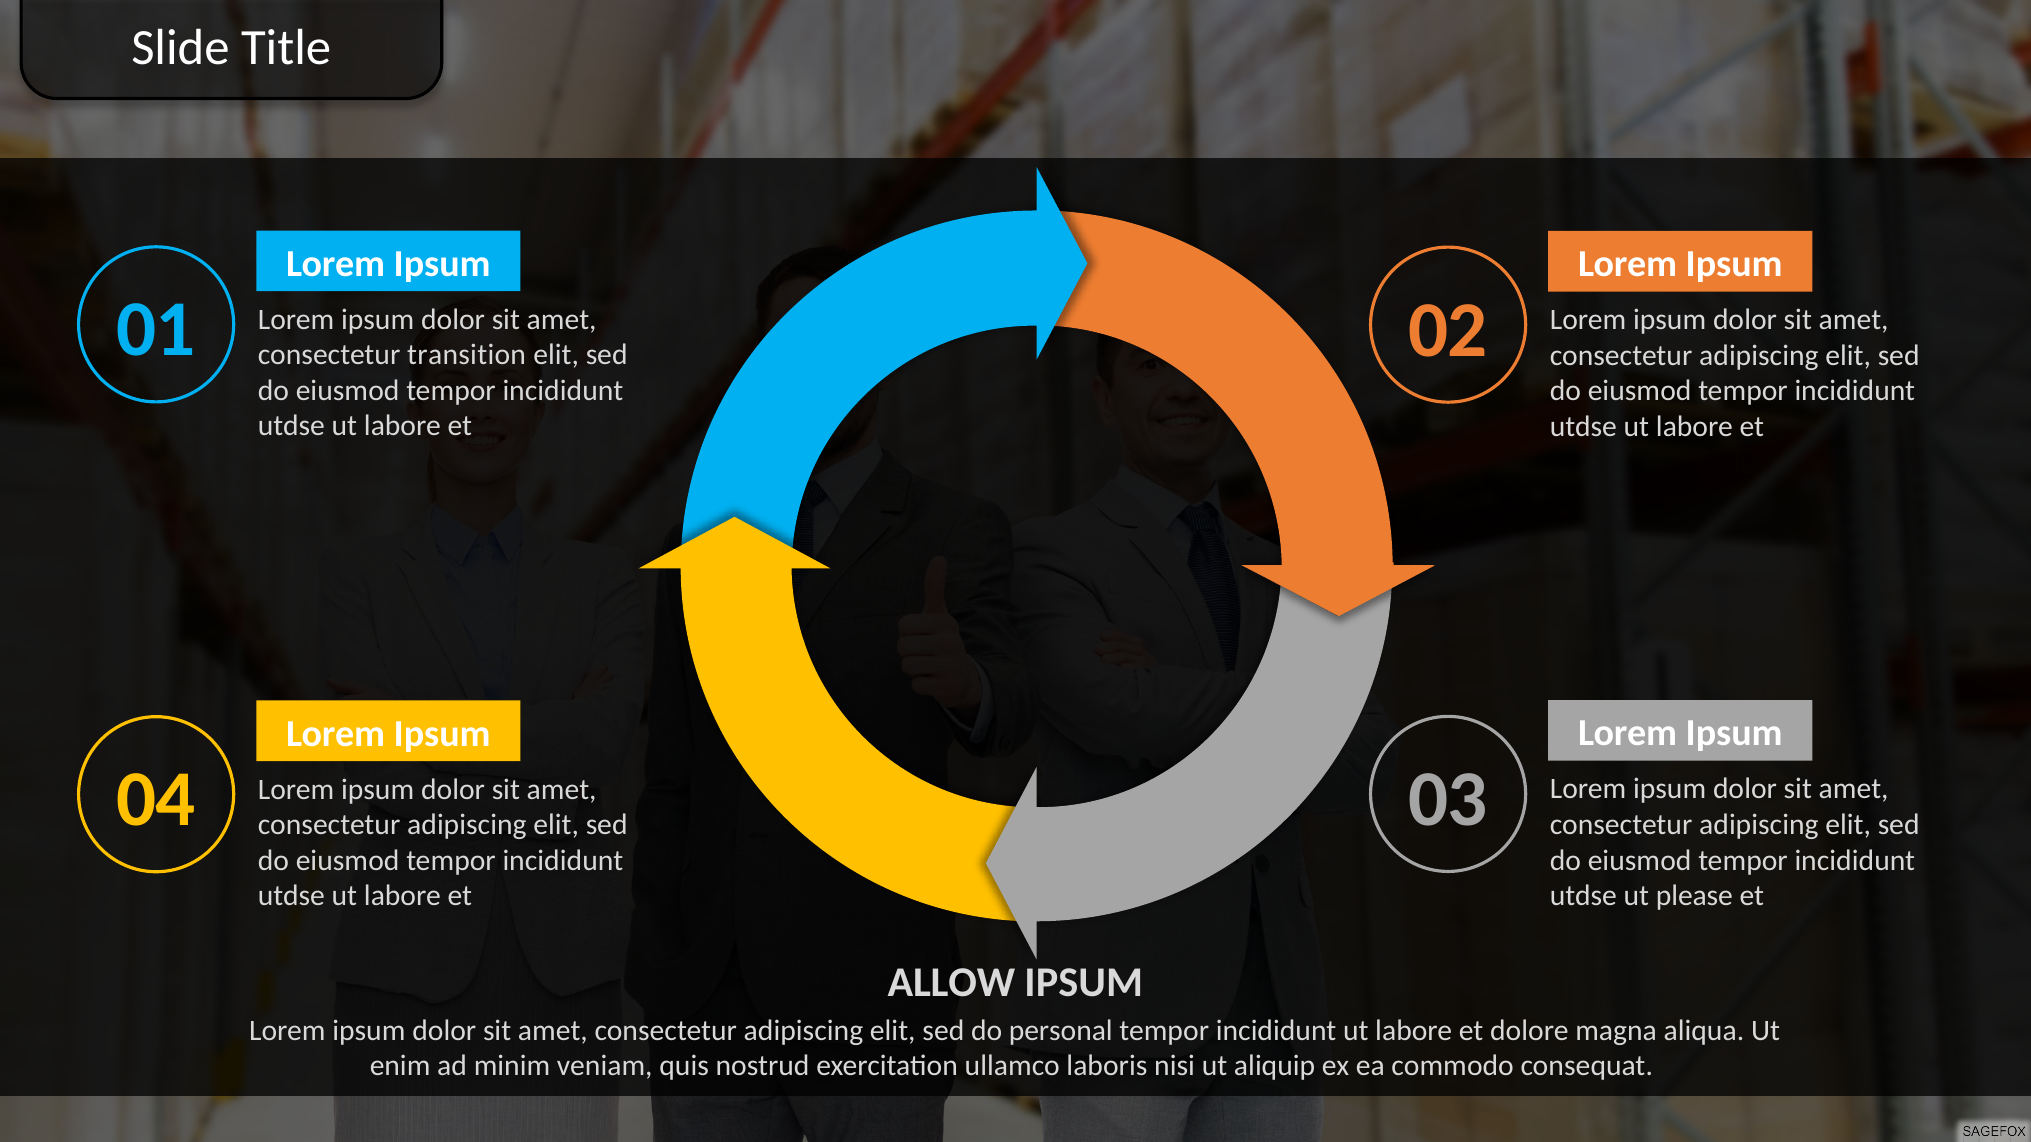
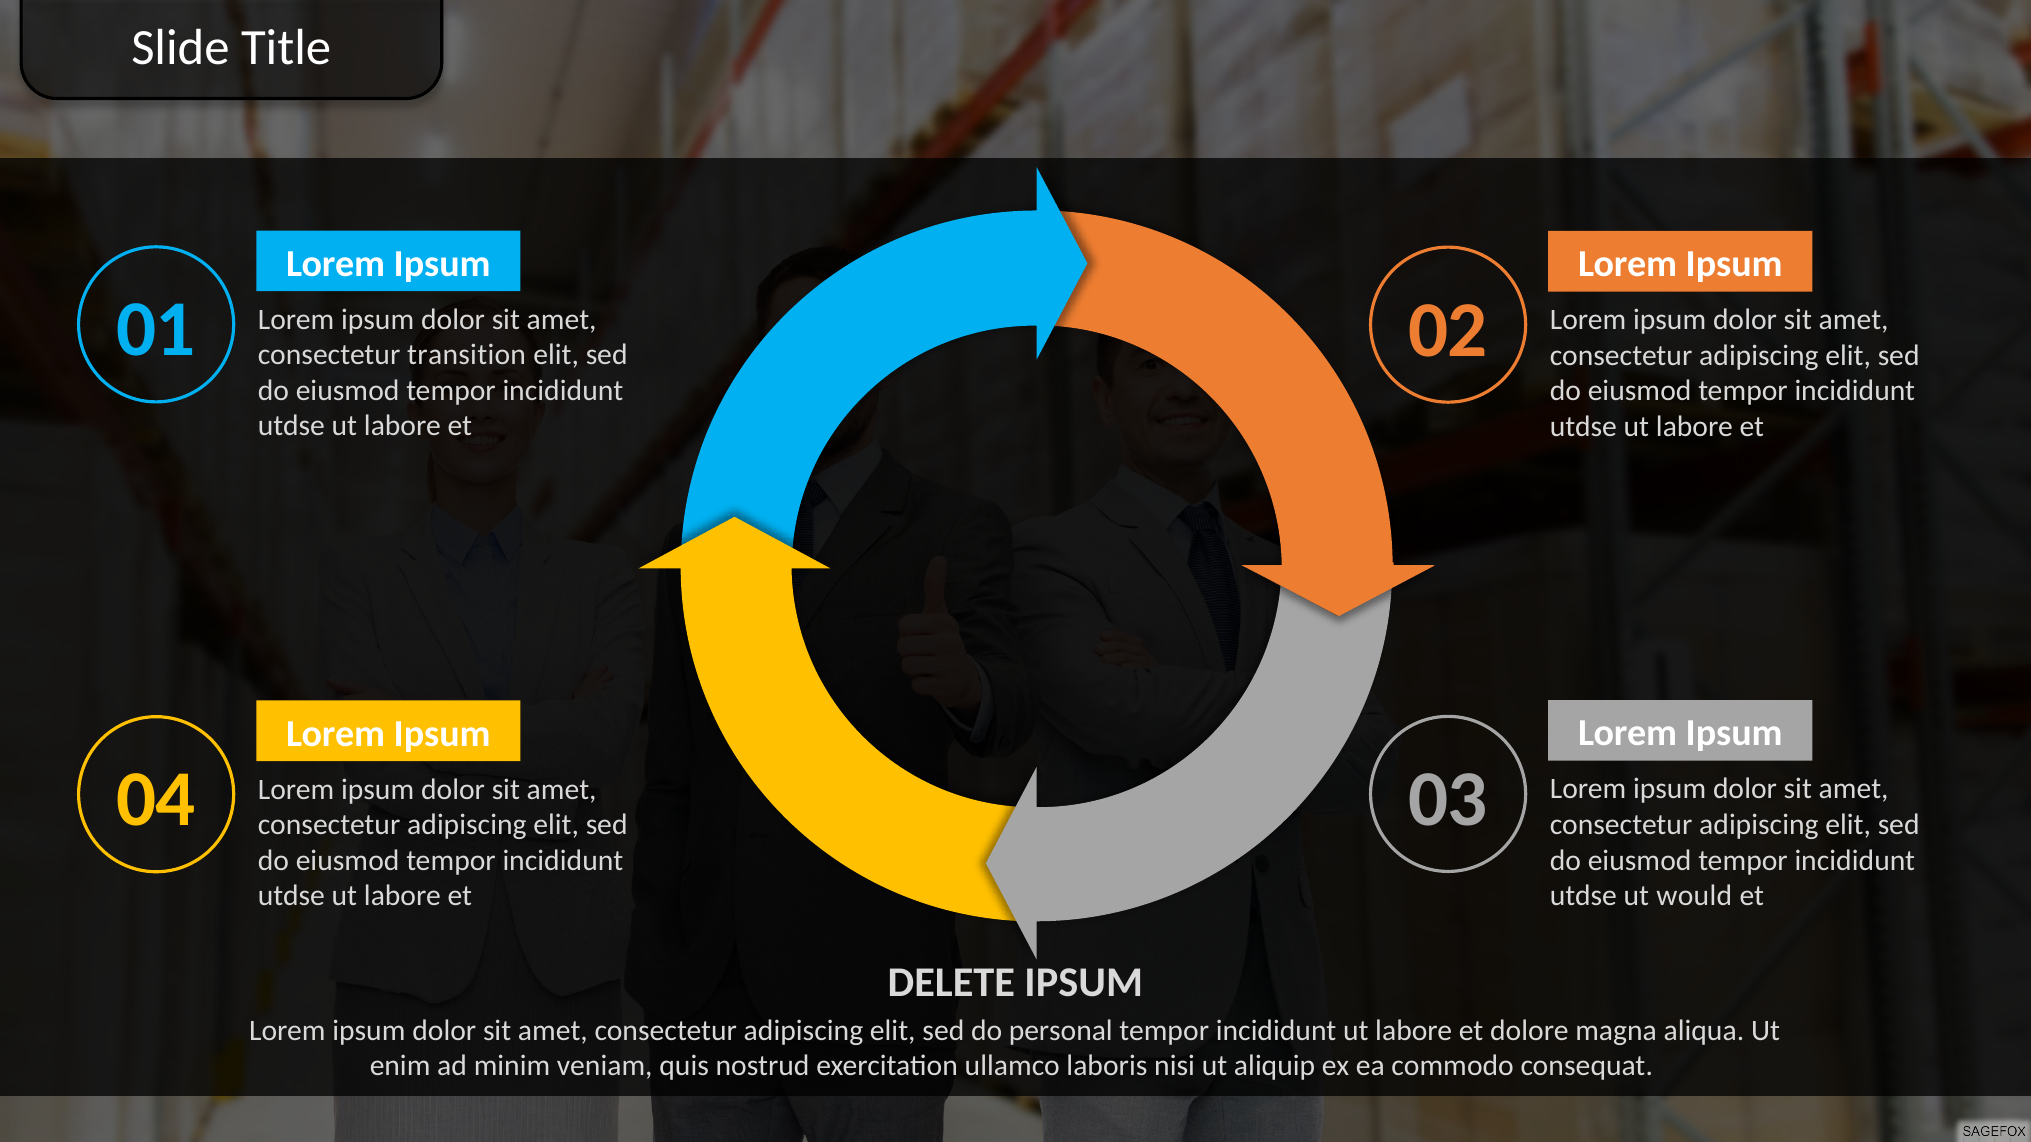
please: please -> would
ALLOW: ALLOW -> DELETE
